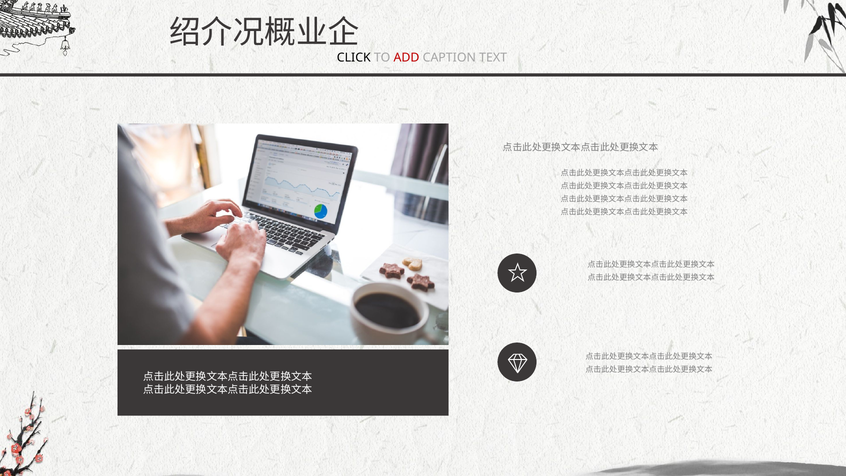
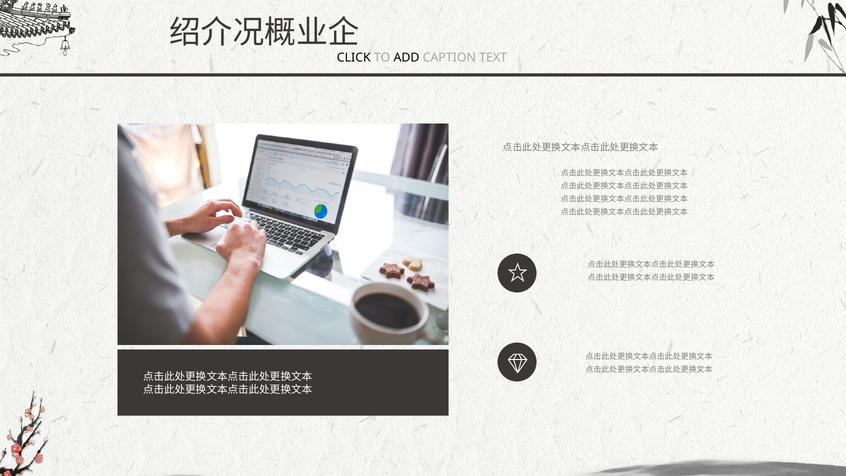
ADD colour: red -> black
